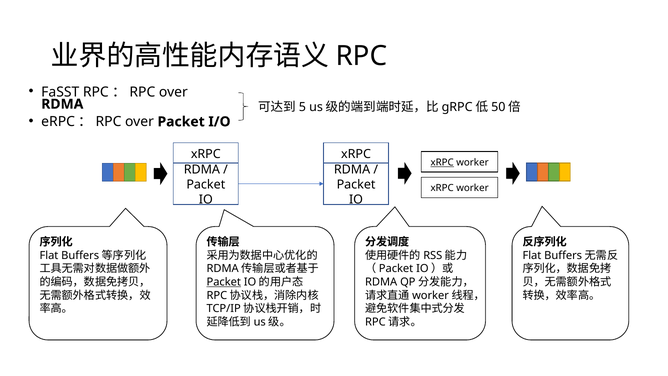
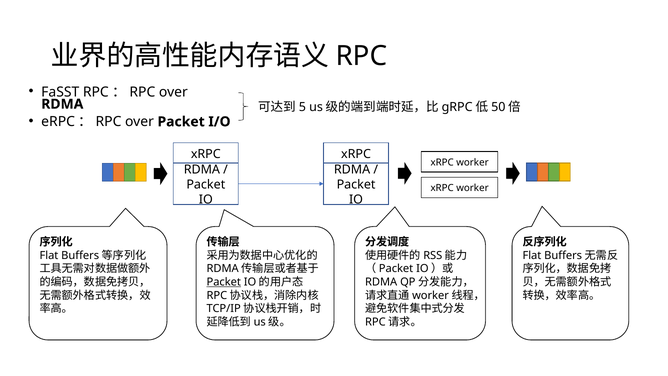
xRPC at (442, 162) underline: present -> none
